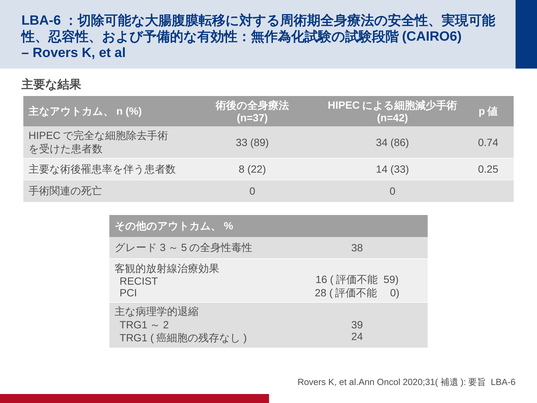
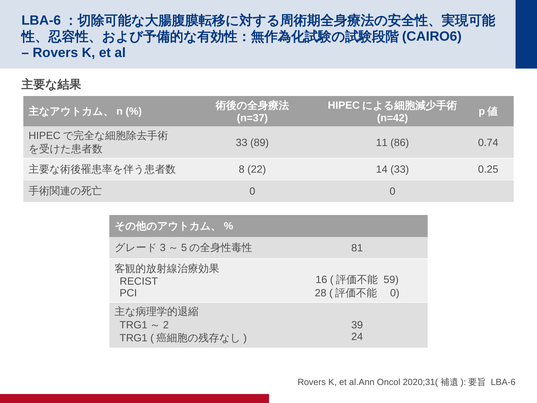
34: 34 -> 11
38: 38 -> 81
